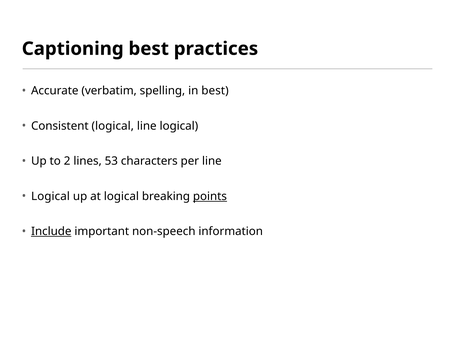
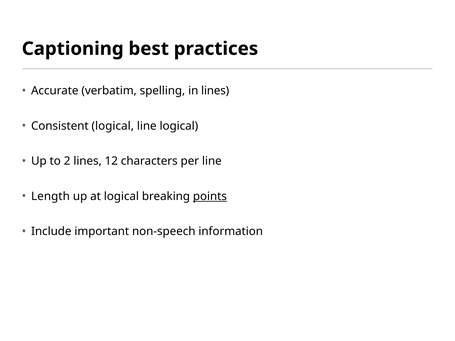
in best: best -> lines
53: 53 -> 12
Logical at (50, 196): Logical -> Length
Include underline: present -> none
